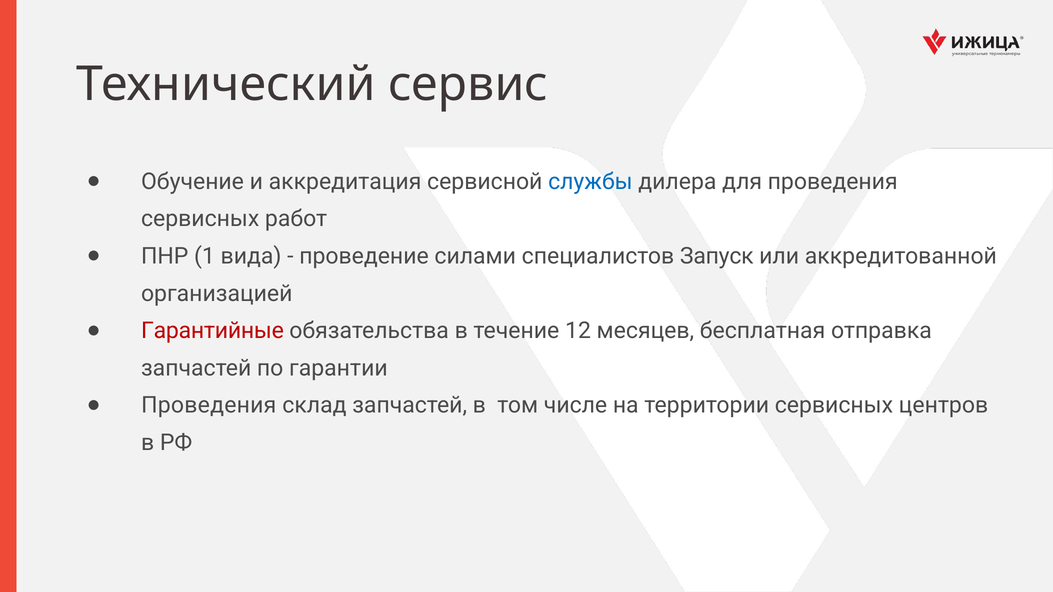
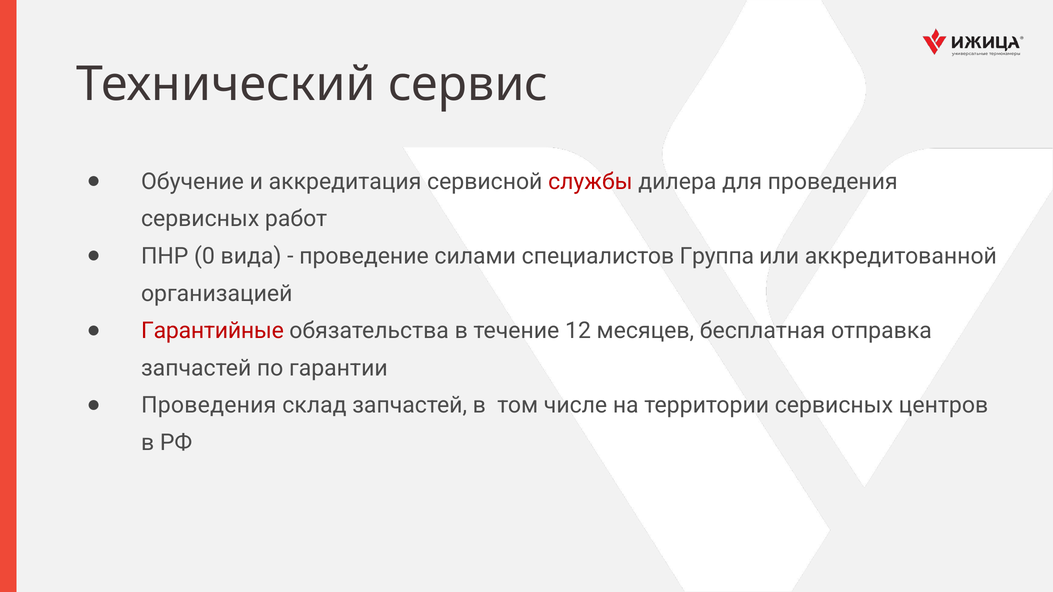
службы colour: blue -> red
1: 1 -> 0
Запуск: Запуск -> Группа
